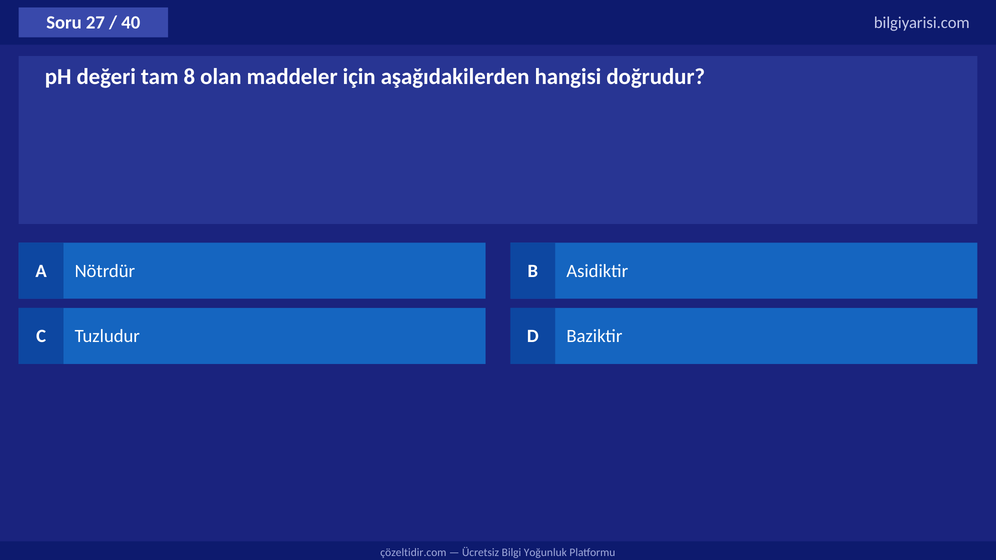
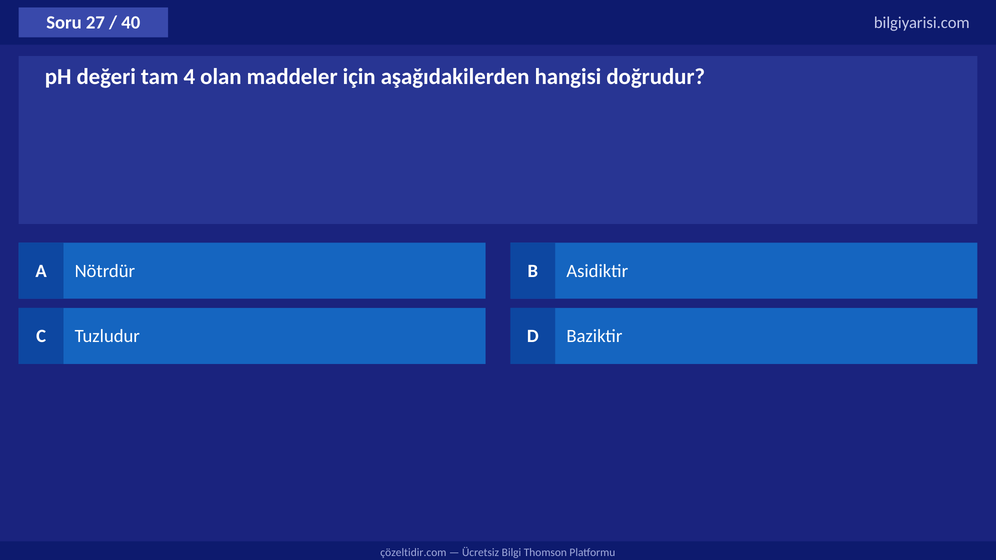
8: 8 -> 4
Yoğunluk: Yoğunluk -> Thomson
